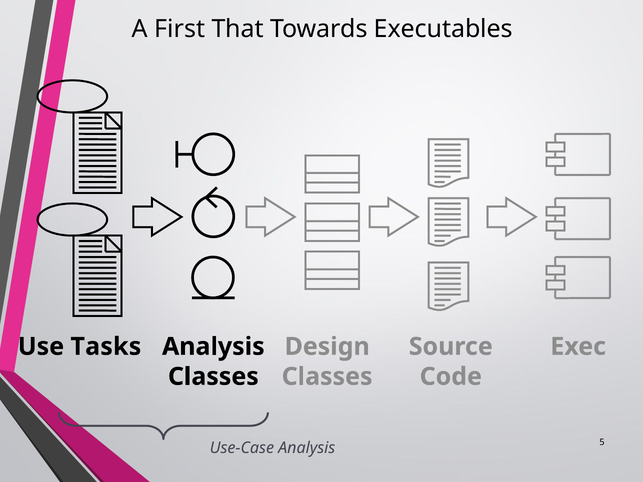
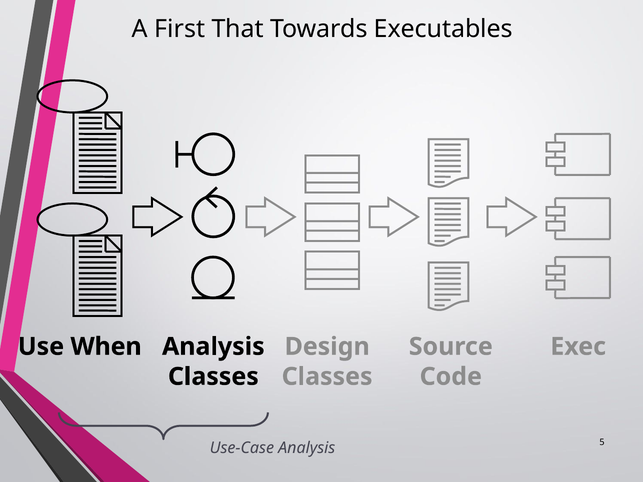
Tasks: Tasks -> When
